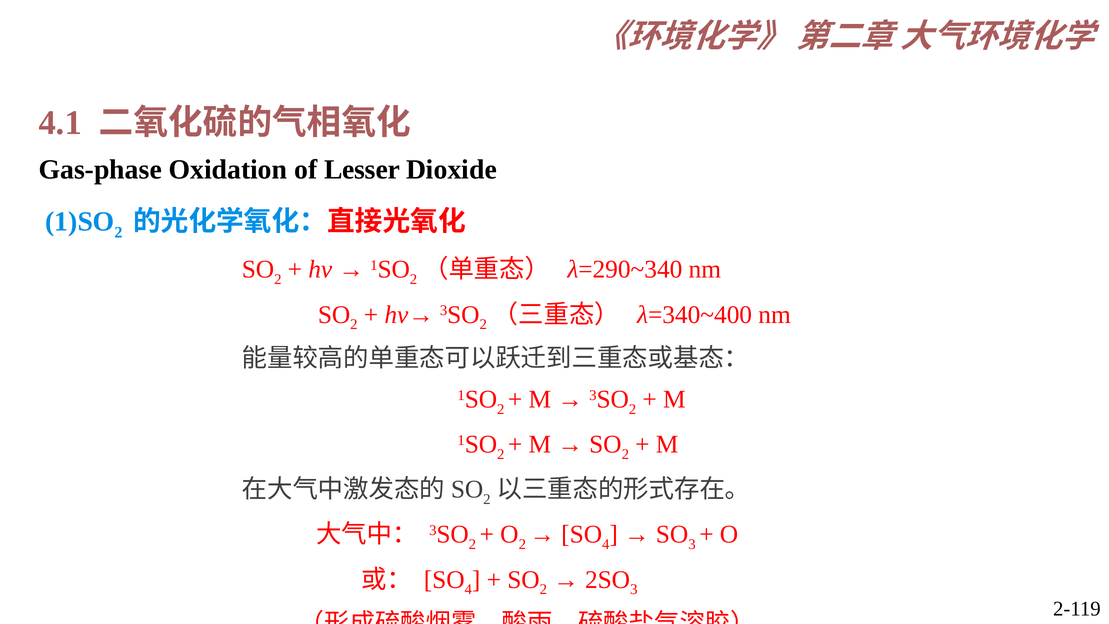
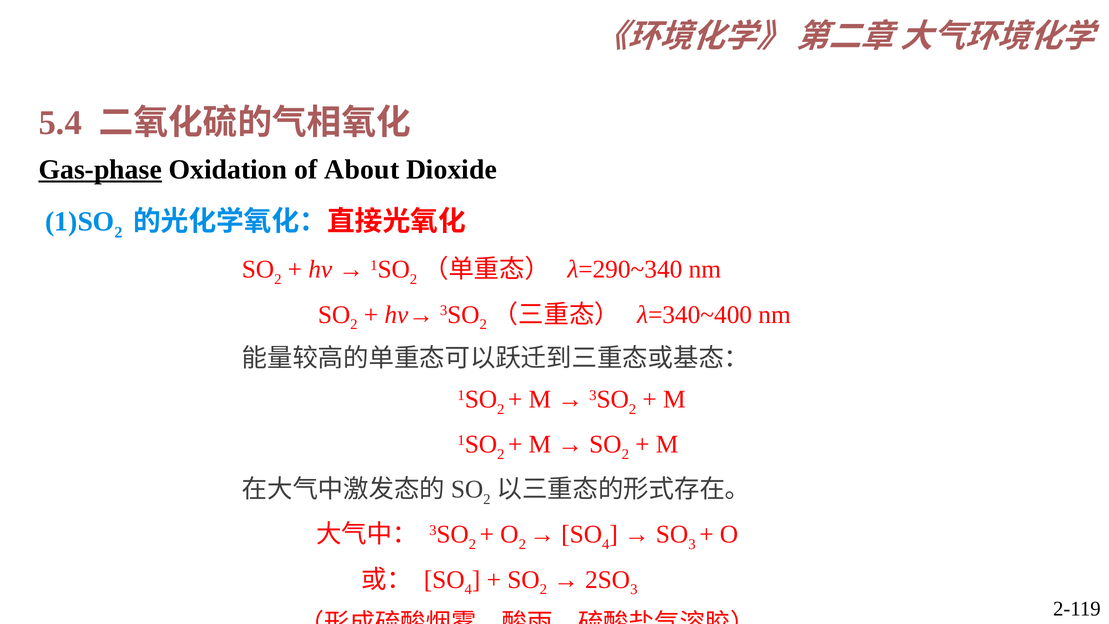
4.1: 4.1 -> 5.4
Gas-phase underline: none -> present
Lesser: Lesser -> About
